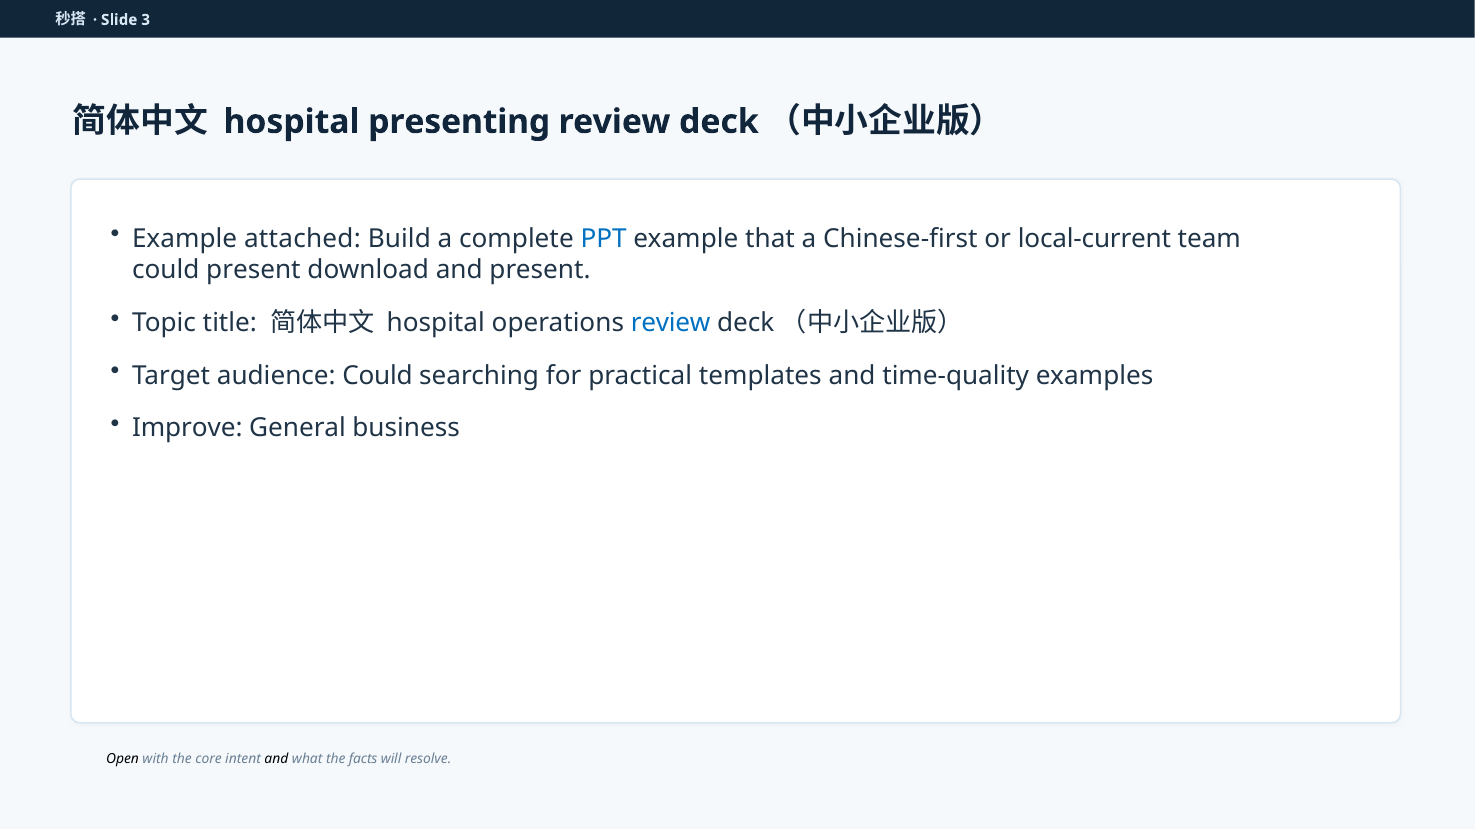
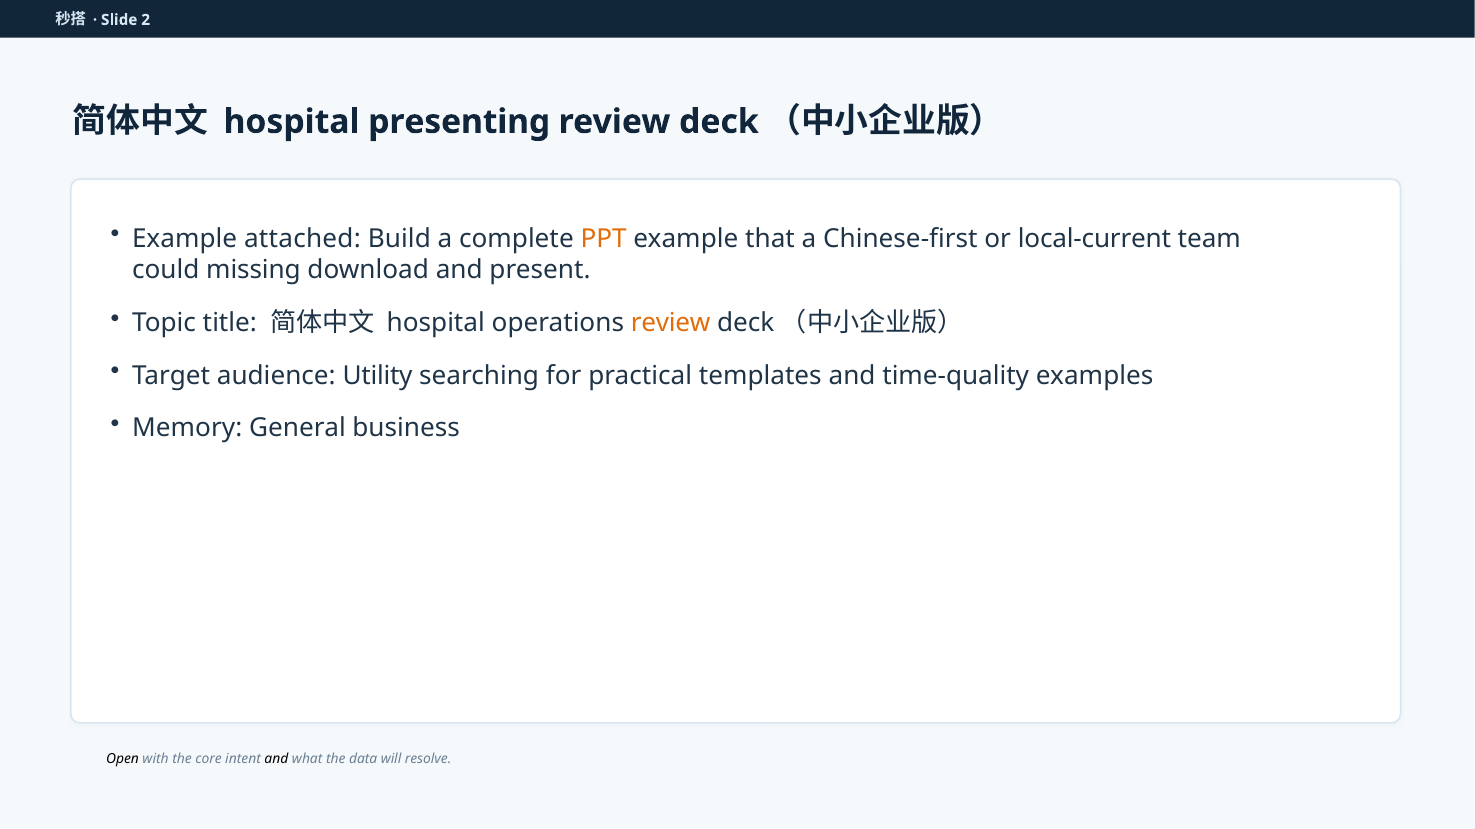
3: 3 -> 2
PPT colour: blue -> orange
could present: present -> missing
review at (671, 323) colour: blue -> orange
audience Could: Could -> Utility
Improve: Improve -> Memory
facts: facts -> data
